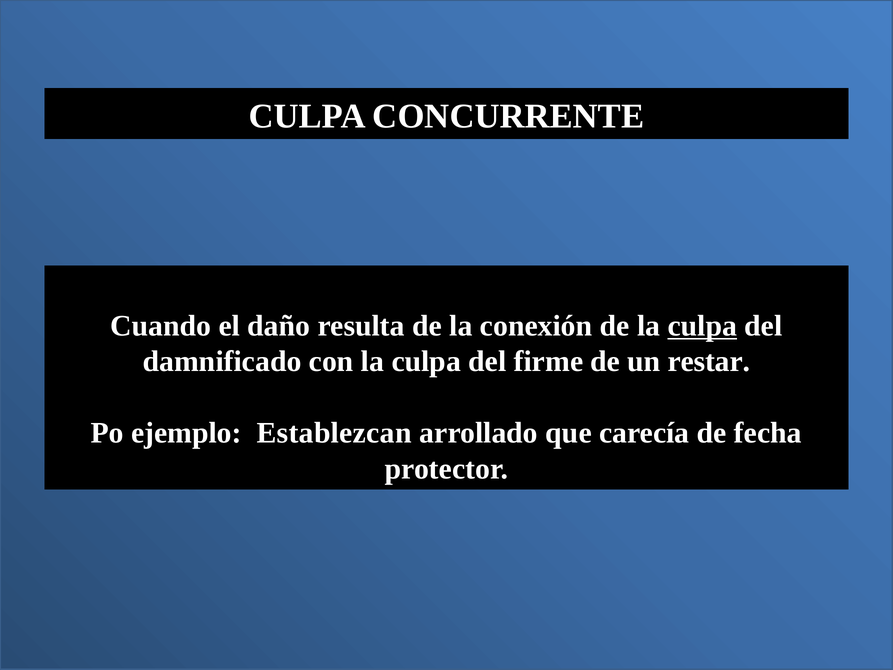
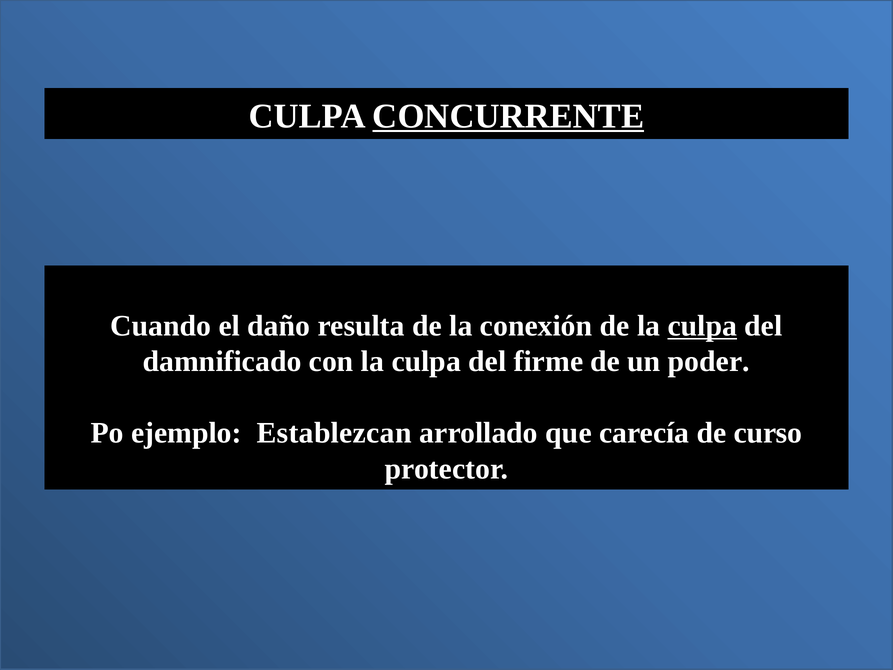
CONCURRENTE underline: none -> present
restar: restar -> poder
fecha: fecha -> curso
